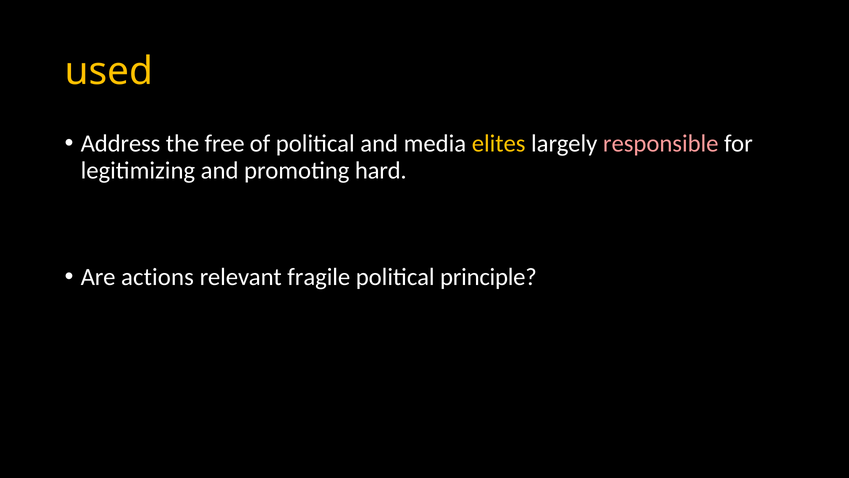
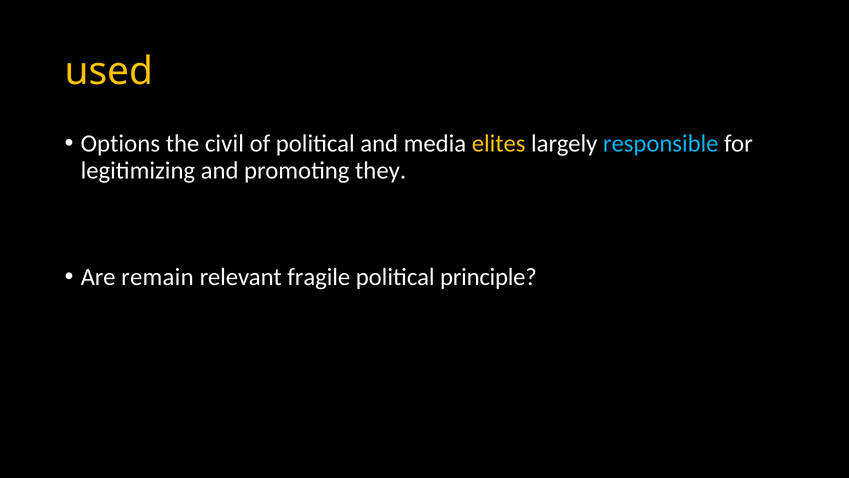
Address: Address -> Options
free: free -> civil
responsible colour: pink -> light blue
hard: hard -> they
actions: actions -> remain
